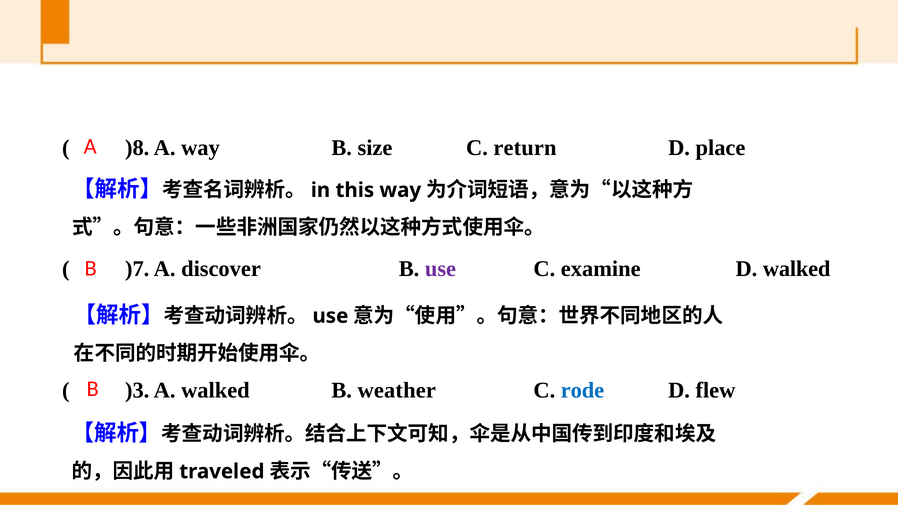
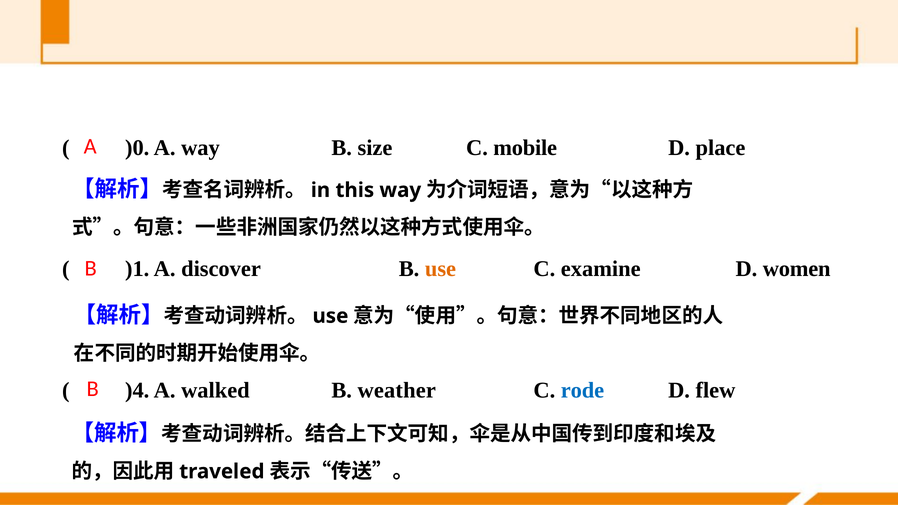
)8: )8 -> )0
return: return -> mobile
)7: )7 -> )1
use at (440, 269) colour: purple -> orange
D walked: walked -> women
)3: )3 -> )4
